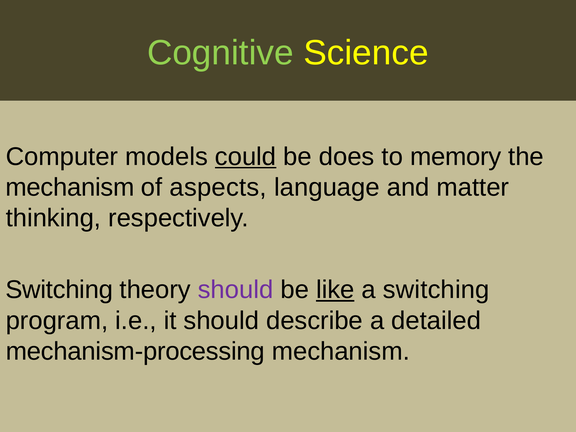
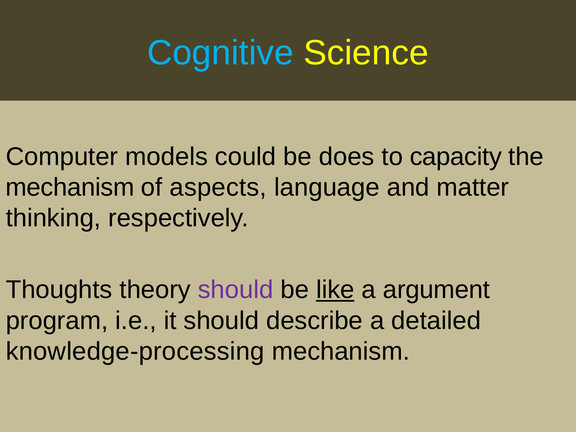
Cognitive colour: light green -> light blue
could underline: present -> none
memory: memory -> capacity
Switching at (59, 290): Switching -> Thoughts
a switching: switching -> argument
mechanism-processing: mechanism-processing -> knowledge-processing
